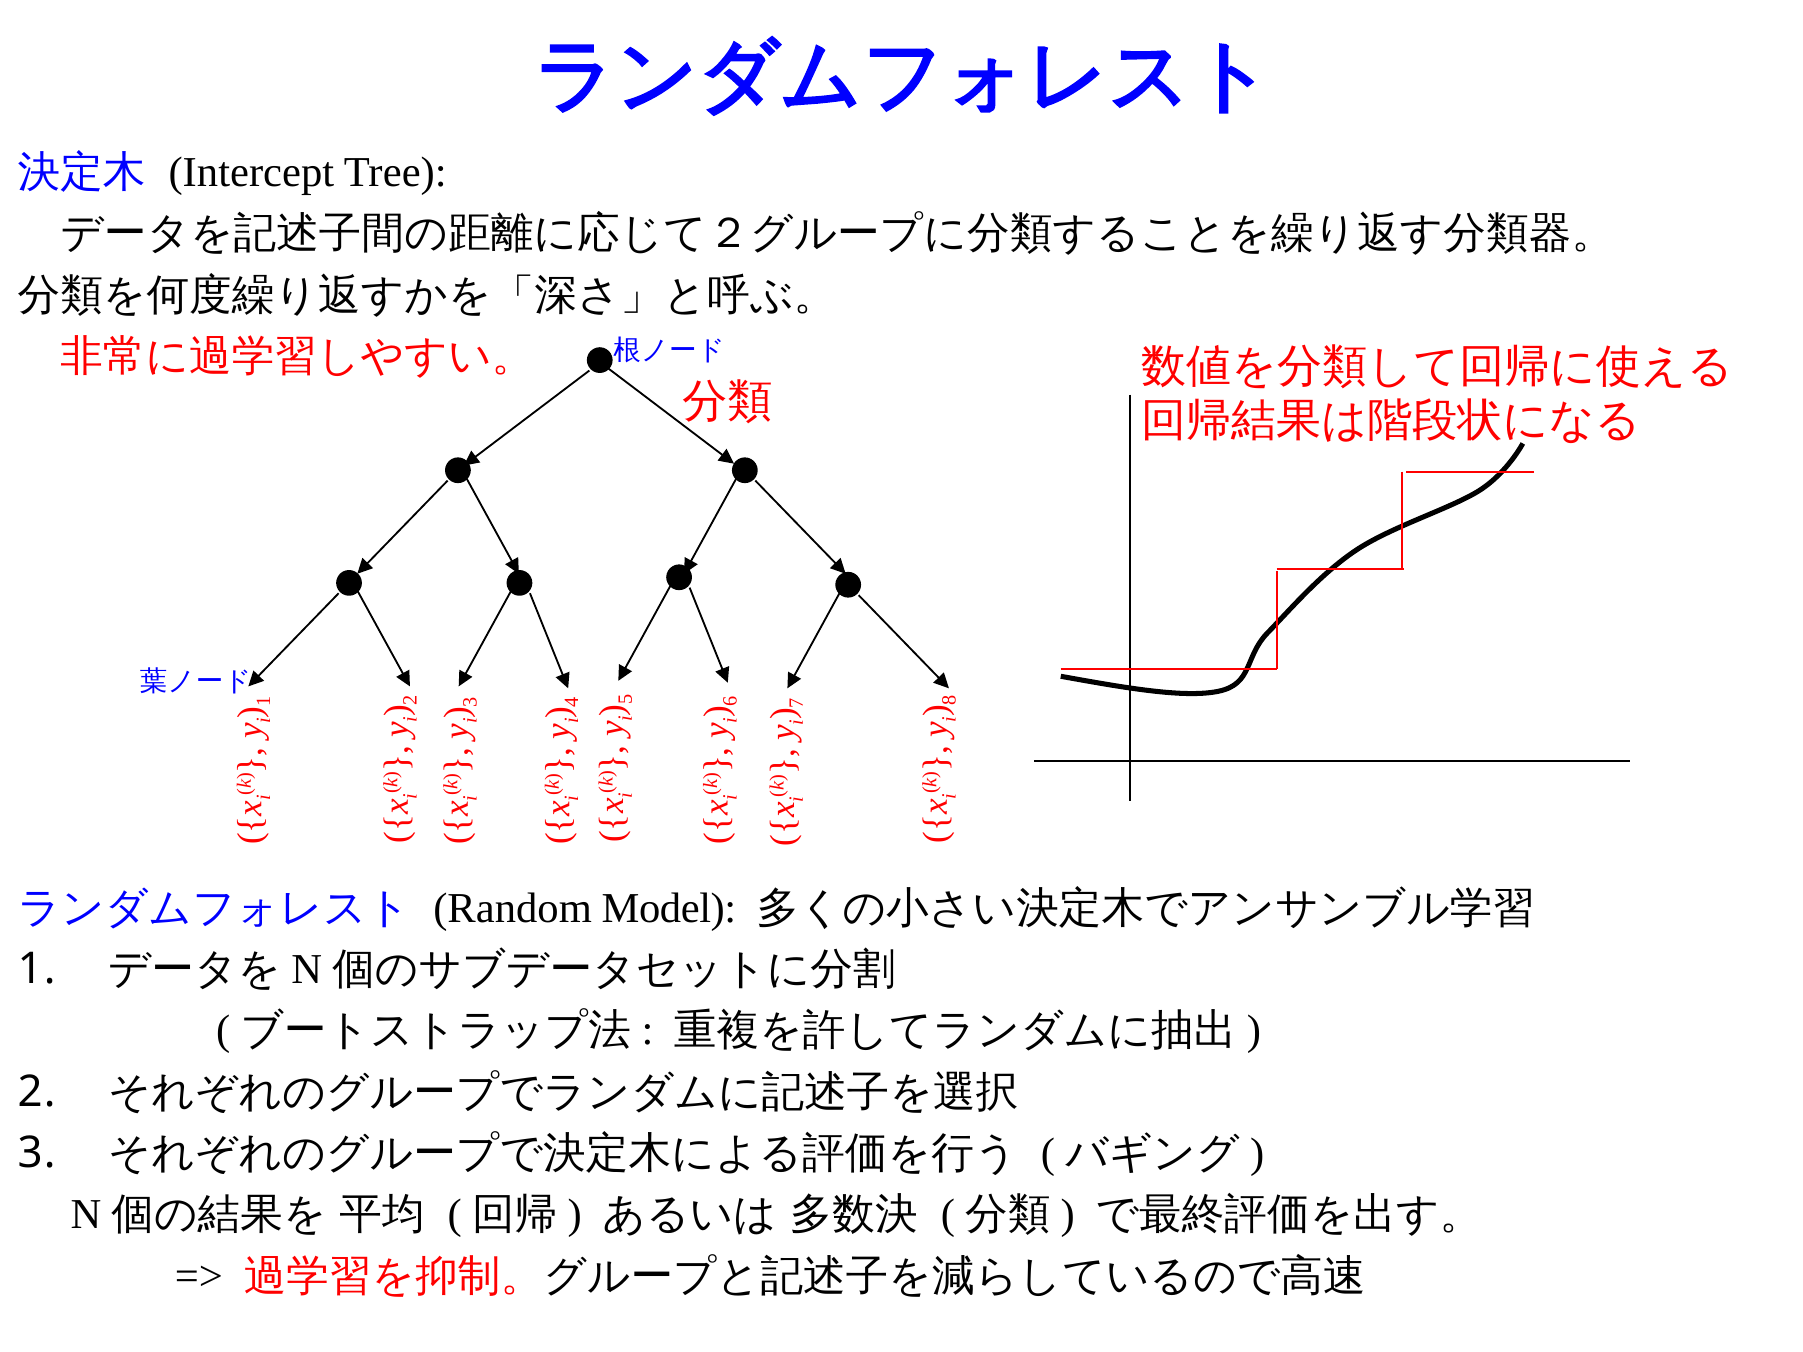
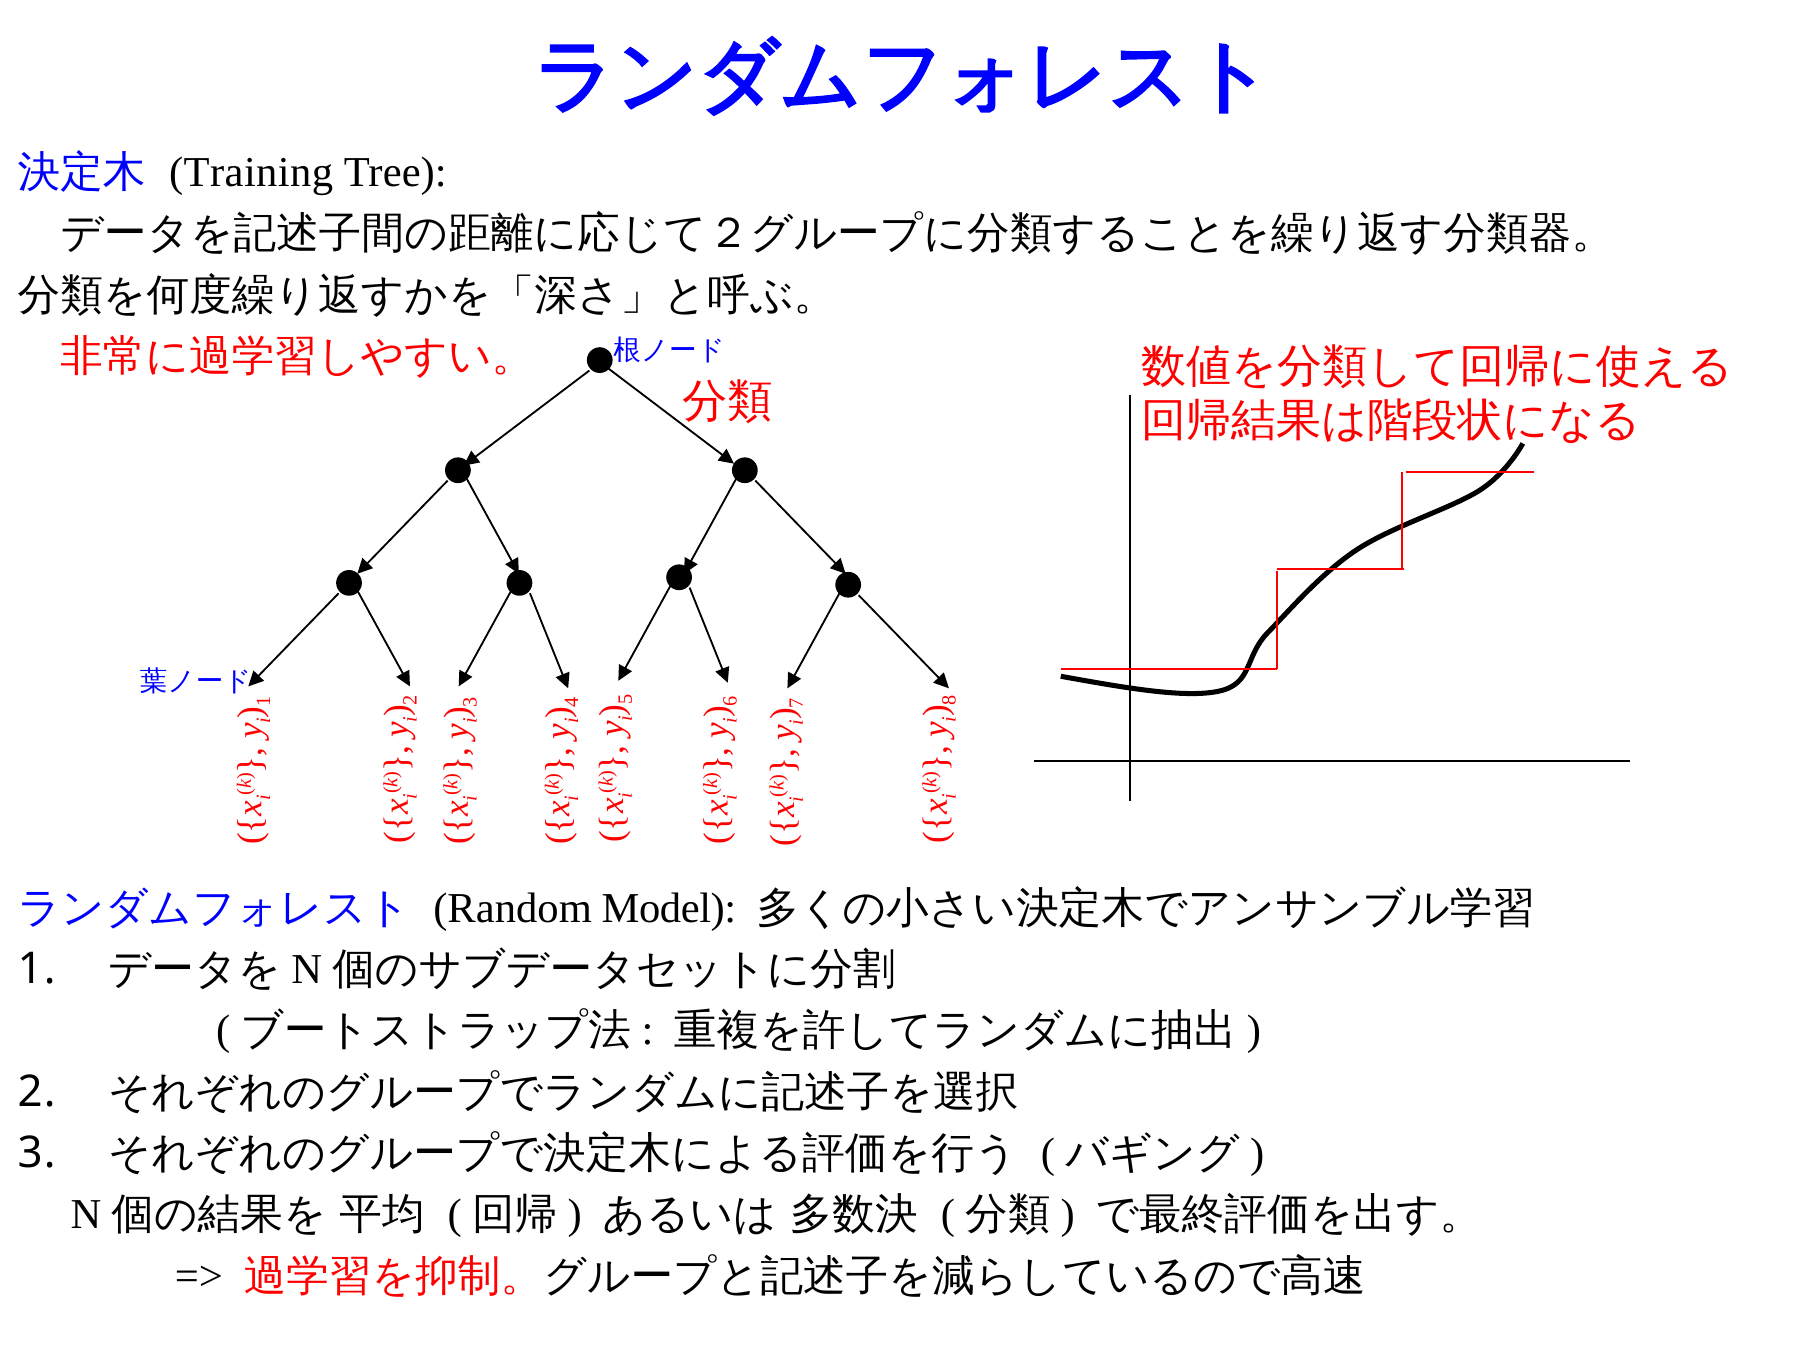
Intercept: Intercept -> Training
